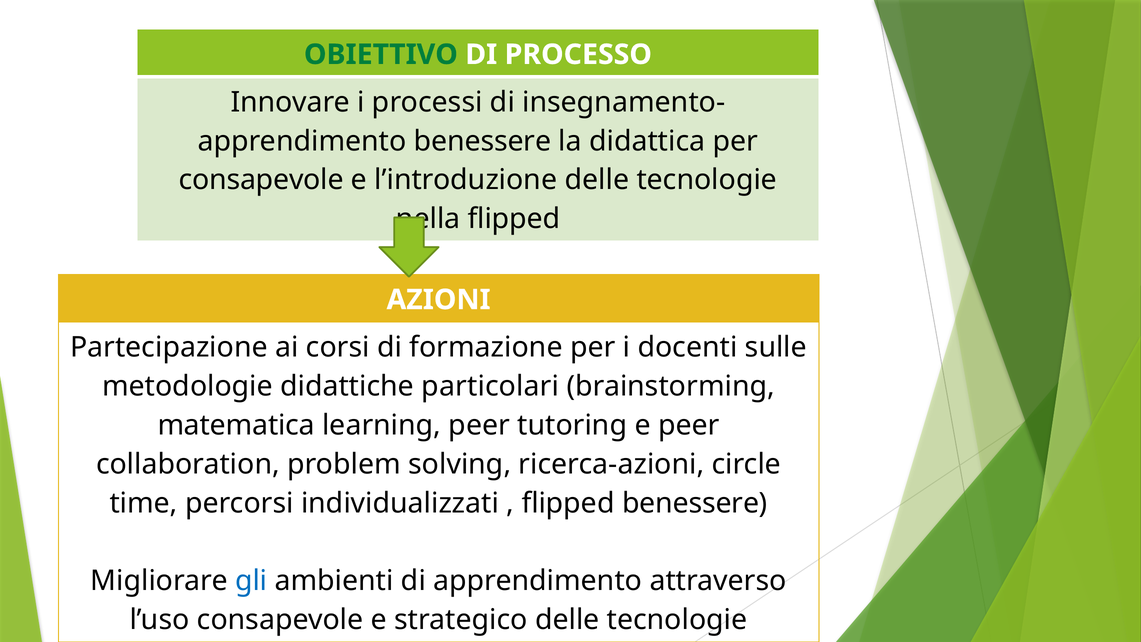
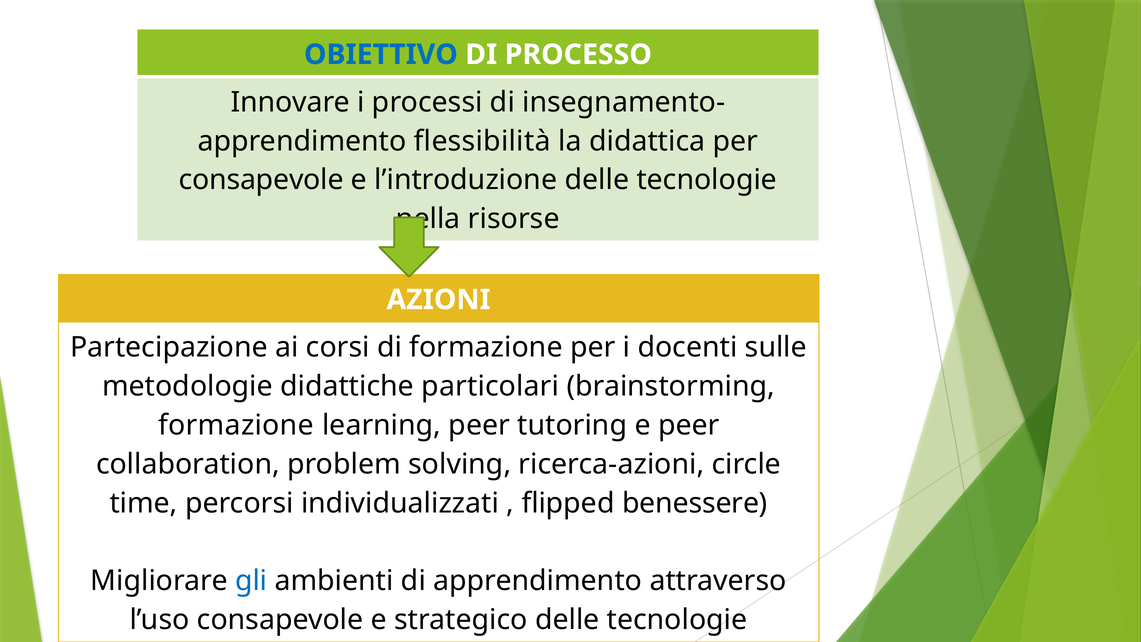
OBIETTIVO colour: green -> blue
apprendimento benessere: benessere -> flessibilità
flipped at (514, 219): flipped -> risorse
matematica at (236, 425): matematica -> formazione
